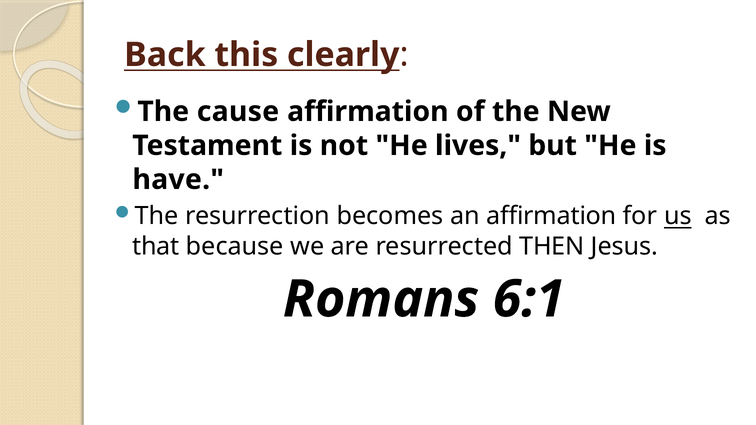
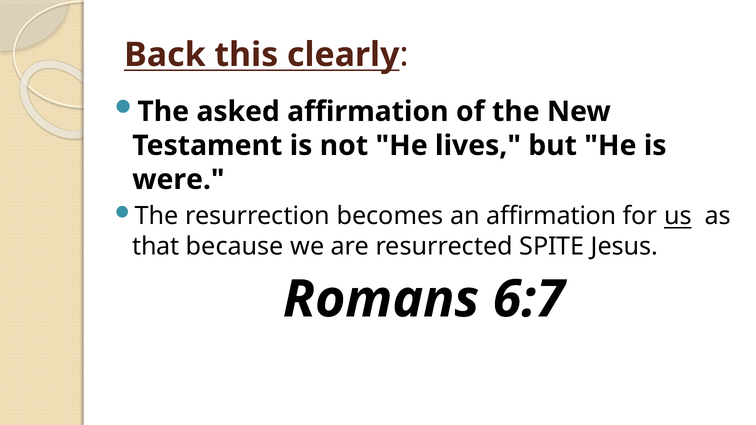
cause: cause -> asked
have: have -> were
THEN: THEN -> SPITE
6:1: 6:1 -> 6:7
